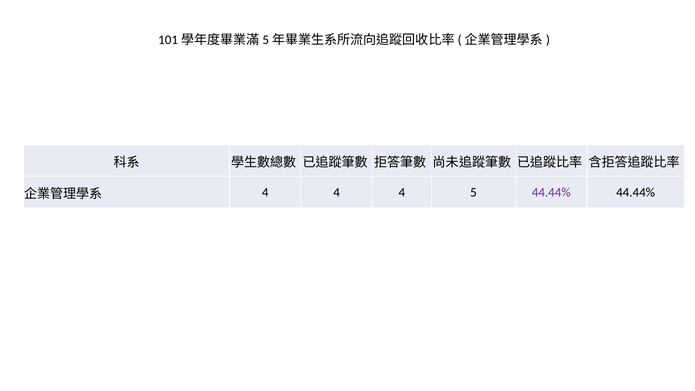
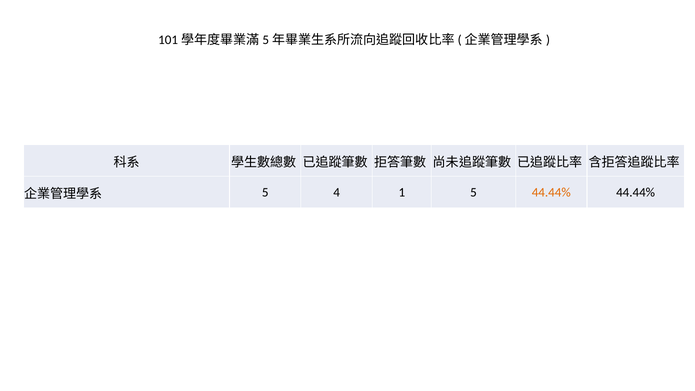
4 at (265, 193): 4 -> 5
4 at (402, 193): 4 -> 1
44.44% at (551, 193) colour: purple -> orange
